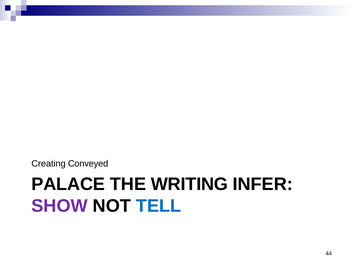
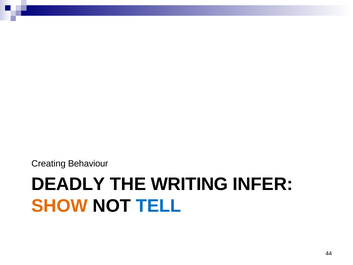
Conveyed: Conveyed -> Behaviour
PALACE: PALACE -> DEADLY
SHOW colour: purple -> orange
